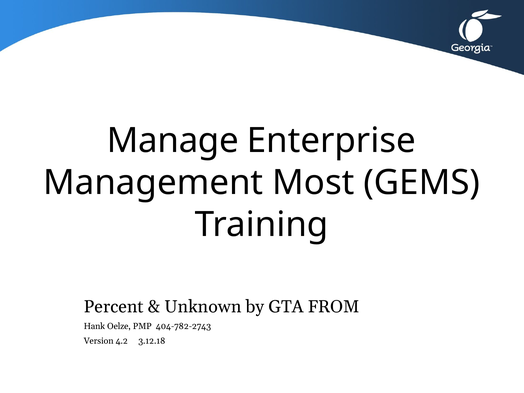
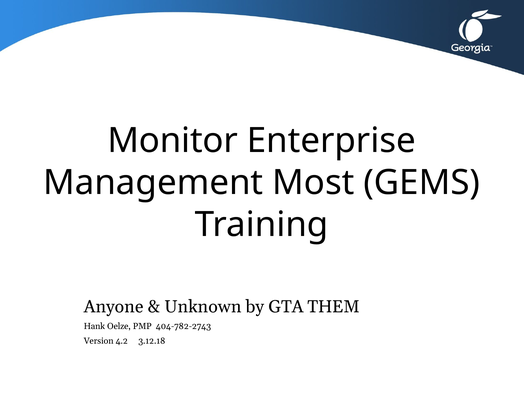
Manage: Manage -> Monitor
Percent: Percent -> Anyone
FROM: FROM -> THEM
